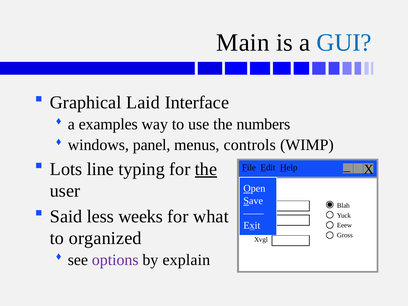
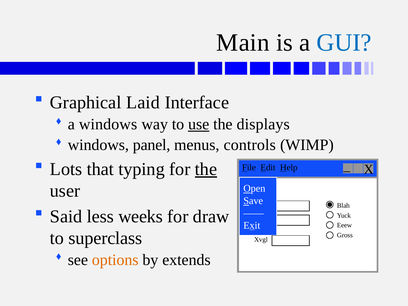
a examples: examples -> windows
use underline: none -> present
numbers: numbers -> displays
line: line -> that
what: what -> draw
organized: organized -> superclass
options colour: purple -> orange
explain: explain -> extends
